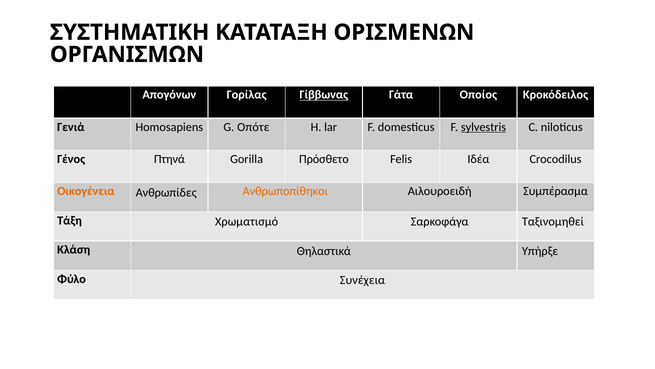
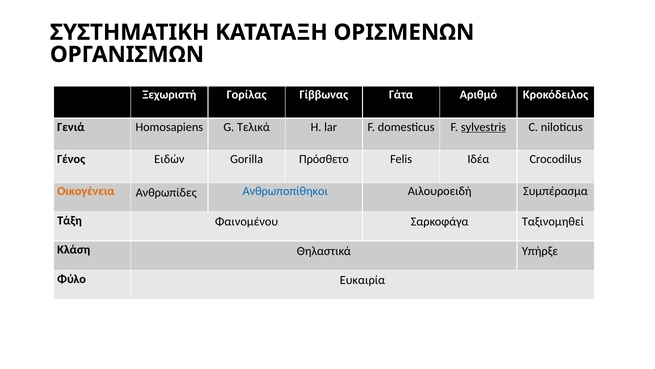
Απογόνων: Απογόνων -> Ξεχωριστή
Γίββωνας underline: present -> none
Οποίος: Οποίος -> Αριθμό
Οπότε: Οπότε -> Τελικά
Πτηνά: Πτηνά -> Ειδών
Ανθρωποπίθηκοι colour: orange -> blue
Χρωματισμό: Χρωματισμό -> Φαινομένου
Συνέχεια: Συνέχεια -> Ευκαιρία
